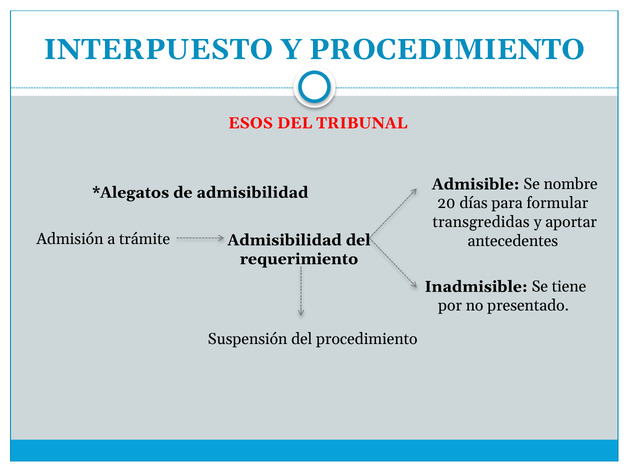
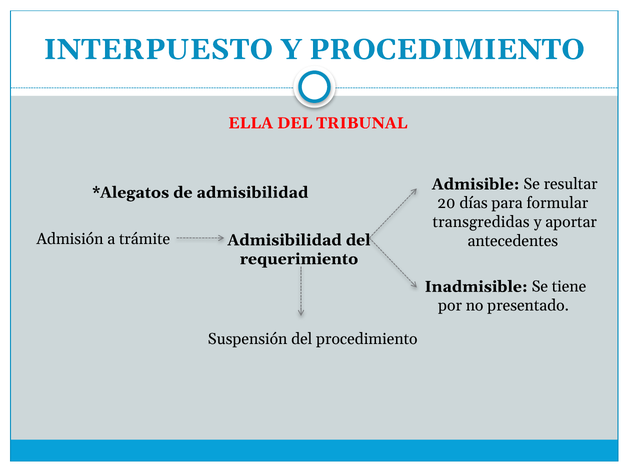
ESOS: ESOS -> ELLA
nombre: nombre -> resultar
